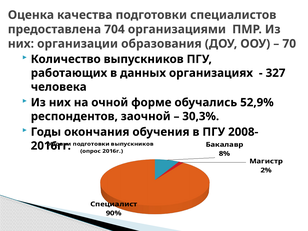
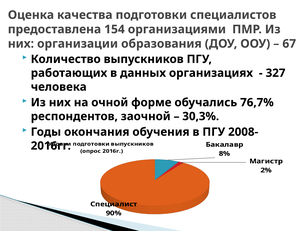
704: 704 -> 154
70: 70 -> 67
52,9%: 52,9% -> 76,7%
